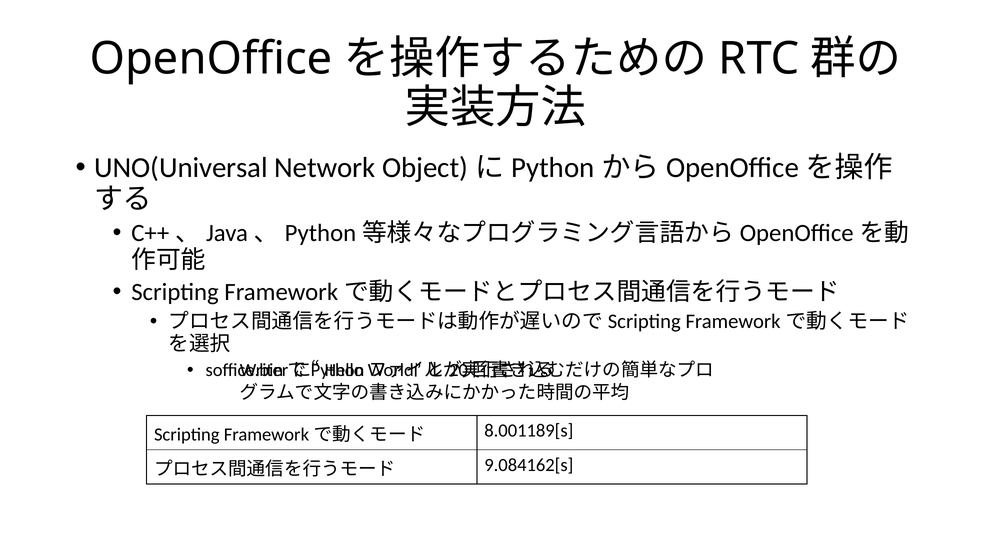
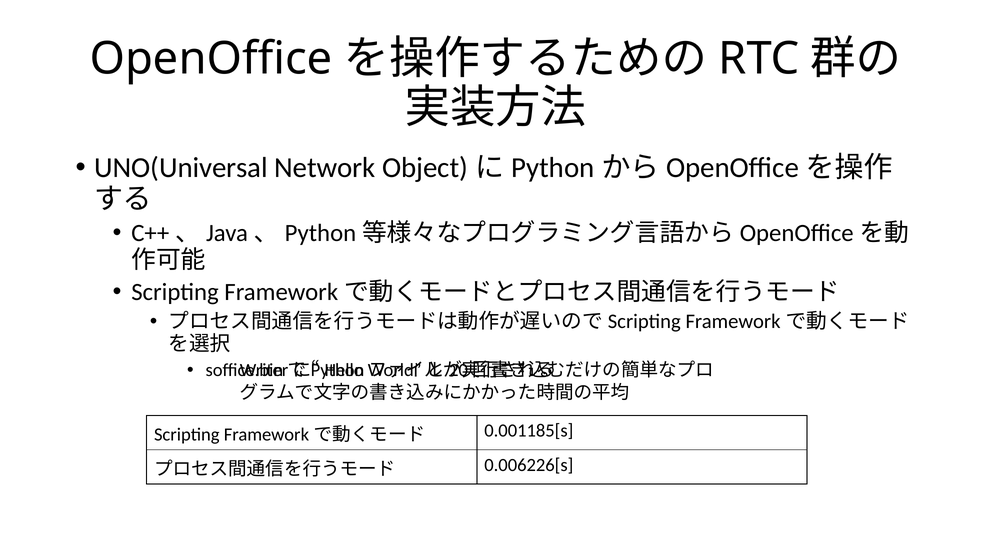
8.001189[s: 8.001189[s -> 0.001185[s
9.084162[s: 9.084162[s -> 0.006226[s
